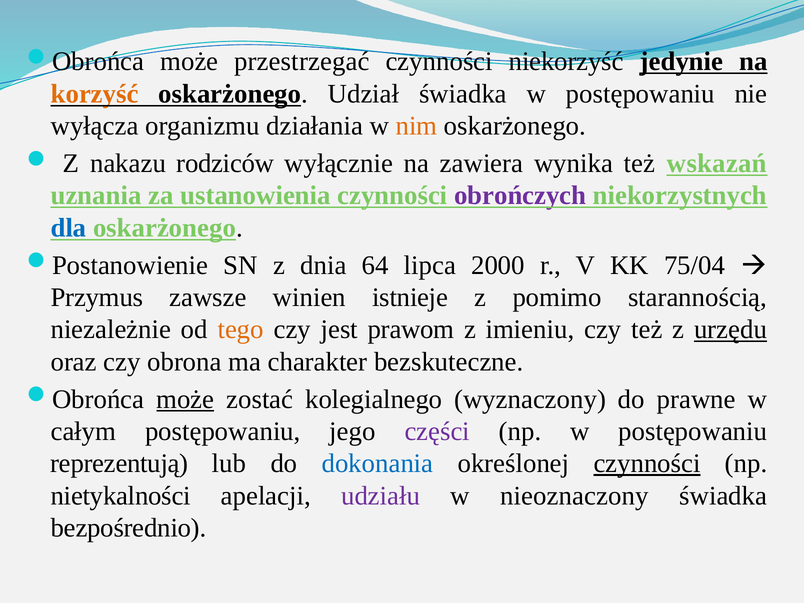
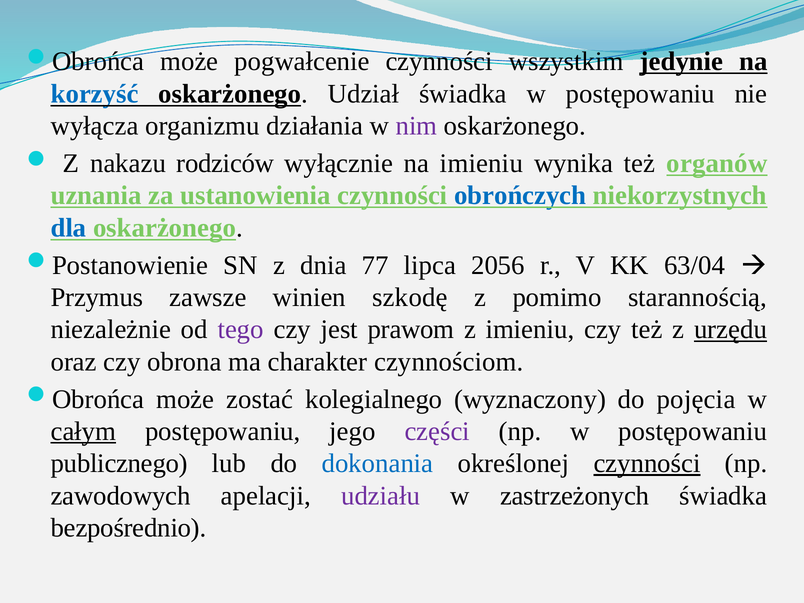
przestrzegać: przestrzegać -> pogwałcenie
niekorzyść: niekorzyść -> wszystkim
korzyść colour: orange -> blue
nim colour: orange -> purple
na zawiera: zawiera -> imieniu
wskazań: wskazań -> organów
obrończych colour: purple -> blue
64: 64 -> 77
2000: 2000 -> 2056
75/04: 75/04 -> 63/04
istnieje: istnieje -> szkodę
tego colour: orange -> purple
bezskuteczne: bezskuteczne -> czynnościom
może at (185, 399) underline: present -> none
prawne: prawne -> pojęcia
całym underline: none -> present
reprezentują: reprezentują -> publicznego
nietykalności: nietykalności -> zawodowych
nieoznaczony: nieoznaczony -> zastrzeżonych
